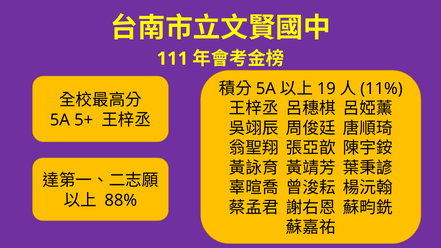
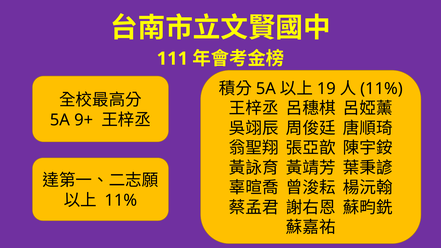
5+: 5+ -> 9+
88% at (121, 200): 88% -> 11%
